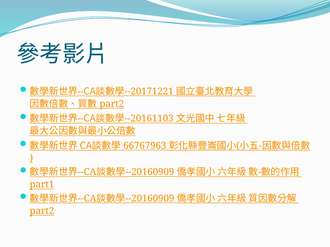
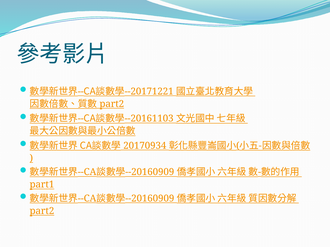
66767963: 66767963 -> 20170934
